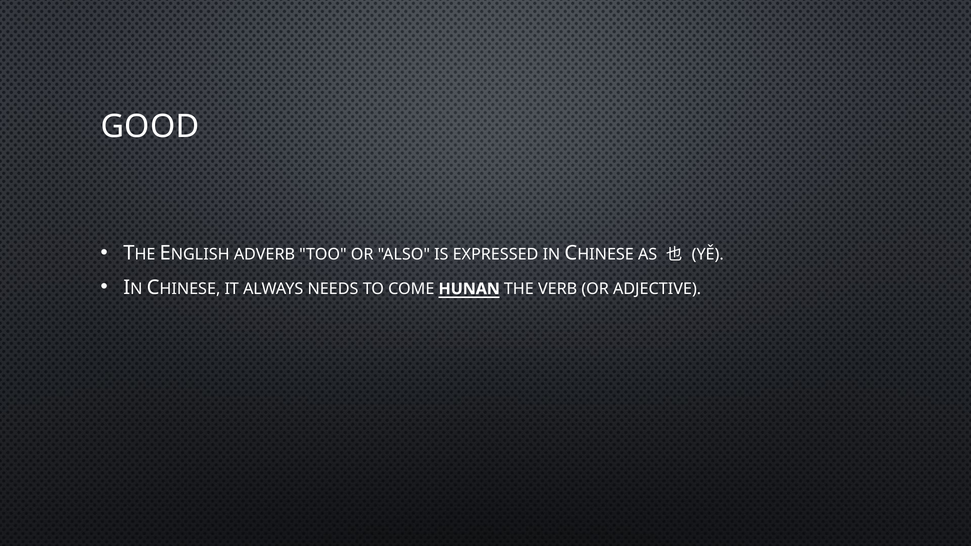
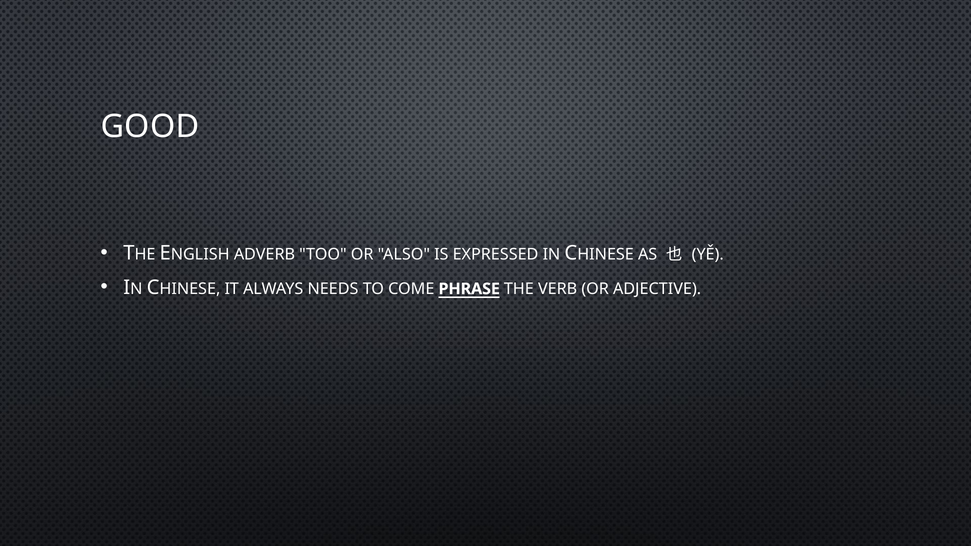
HUNAN: HUNAN -> PHRASE
